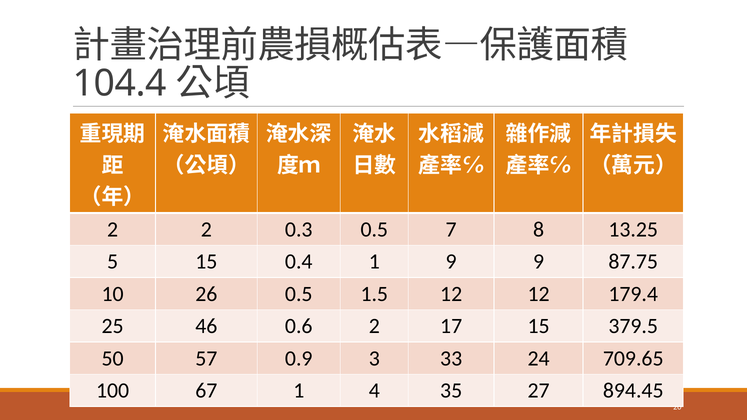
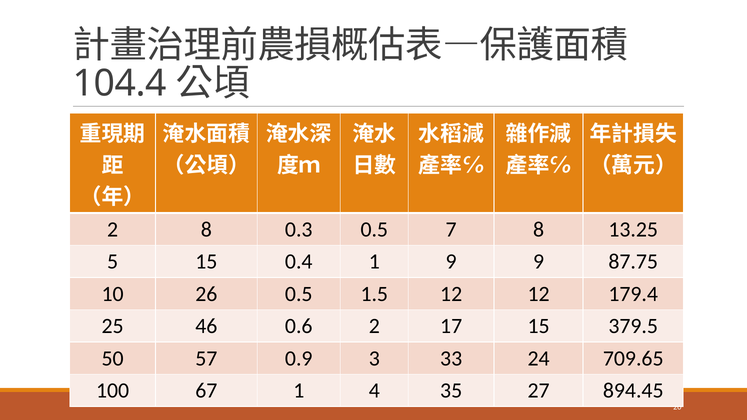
2 2: 2 -> 8
